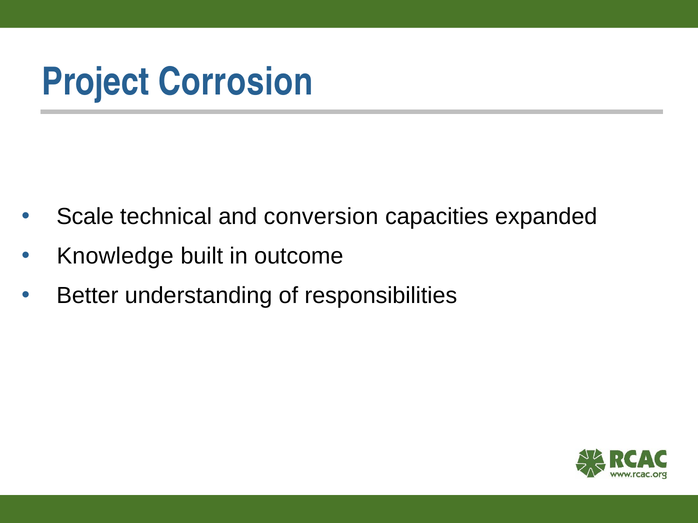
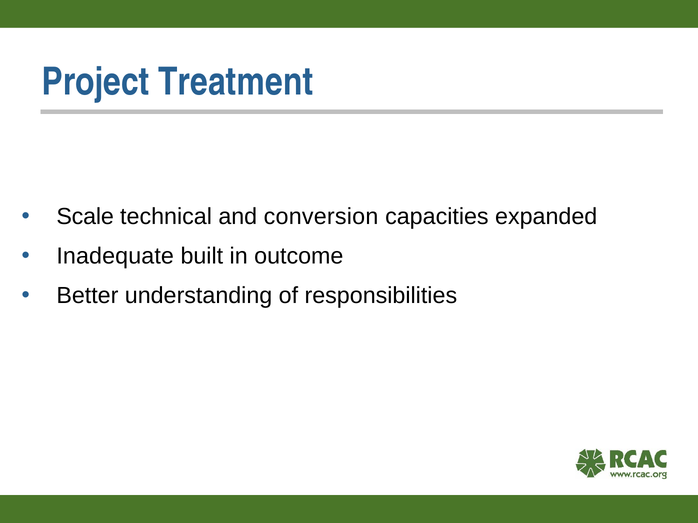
Corrosion: Corrosion -> Treatment
Knowledge: Knowledge -> Inadequate
